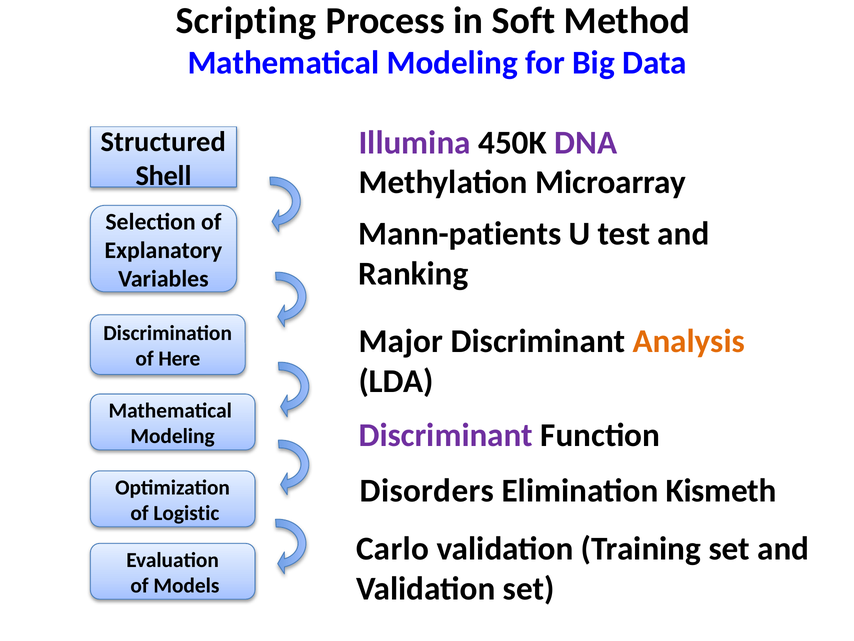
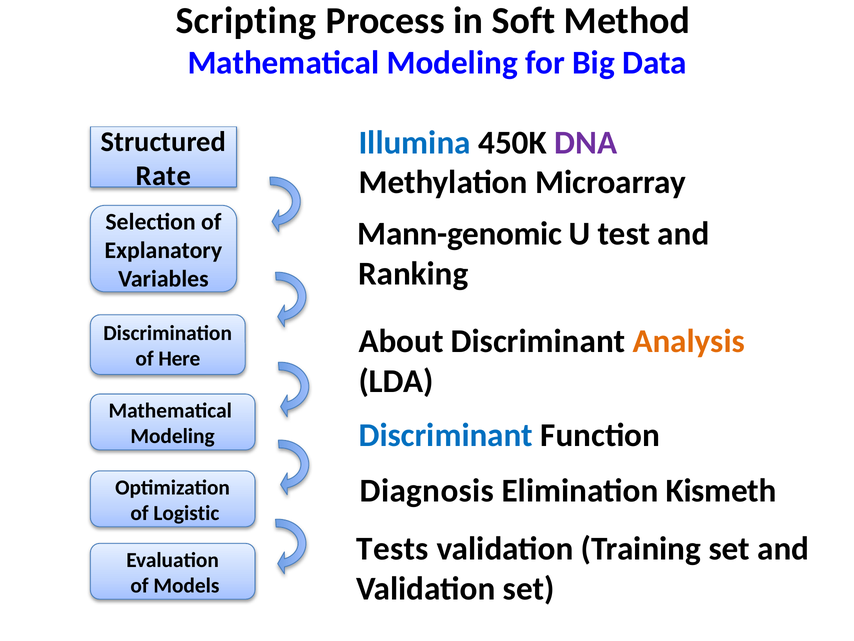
Illumina colour: purple -> blue
Shell: Shell -> Rate
Mann-patients: Mann-patients -> Mann-genomic
Major: Major -> About
Discriminant at (446, 435) colour: purple -> blue
Disorders: Disorders -> Diagnosis
Carlo: Carlo -> Tests
